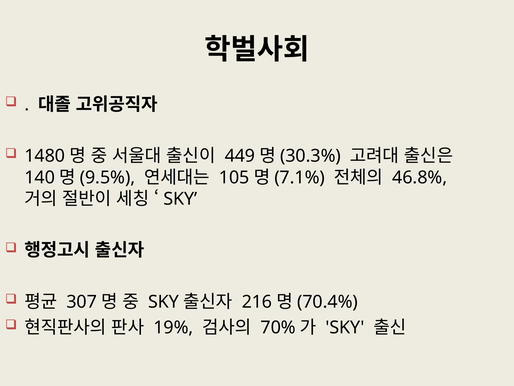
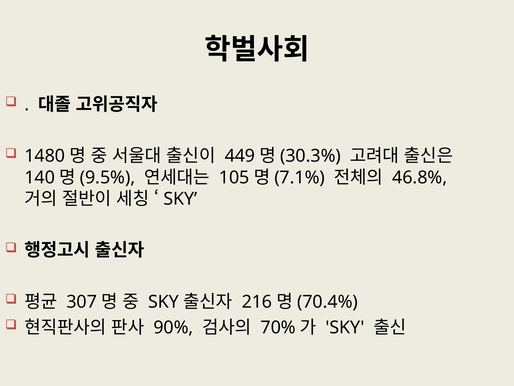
19%: 19% -> 90%
